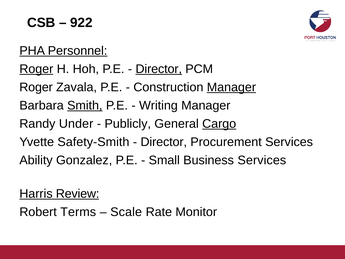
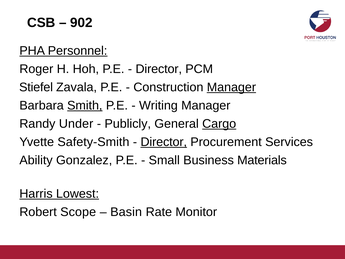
922: 922 -> 902
Roger at (36, 69) underline: present -> none
Director at (159, 69) underline: present -> none
Roger at (36, 87): Roger -> Stiefel
Director at (164, 142) underline: none -> present
Business Services: Services -> Materials
Review: Review -> Lowest
Terms: Terms -> Scope
Scale: Scale -> Basin
